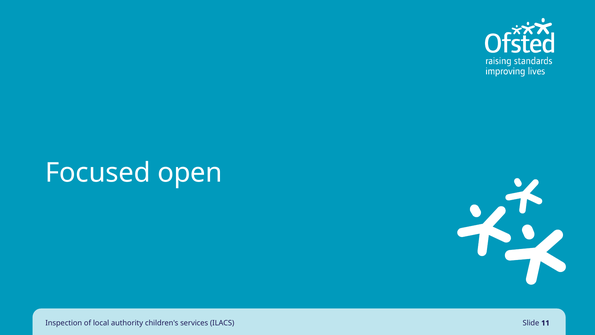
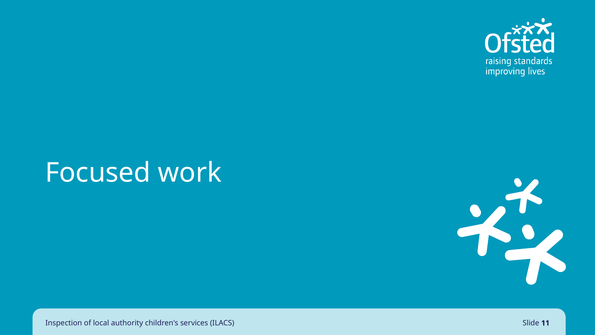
open: open -> work
